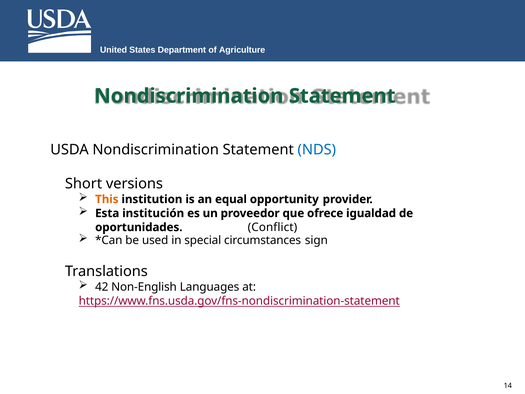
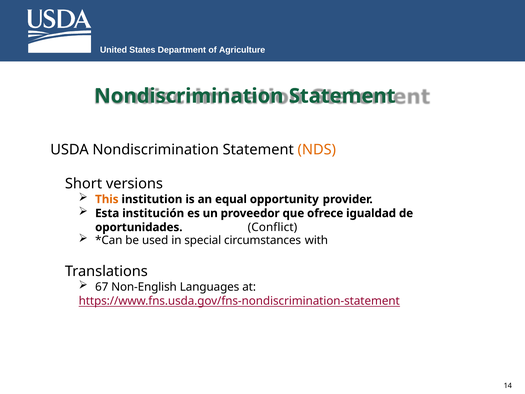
NDS colour: blue -> orange
sign: sign -> with
42: 42 -> 67
